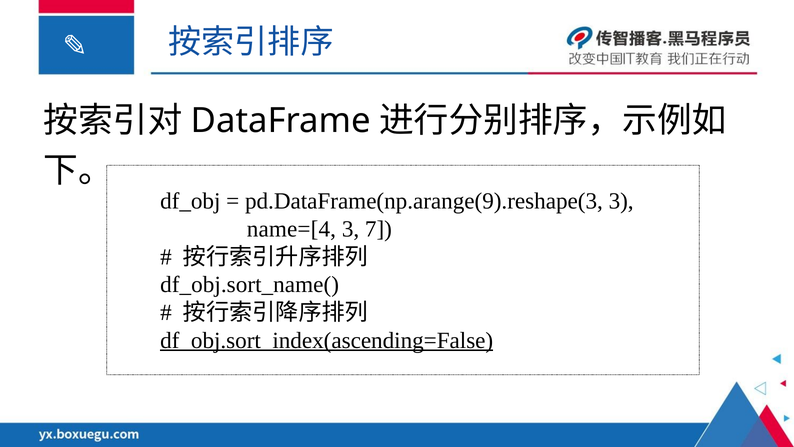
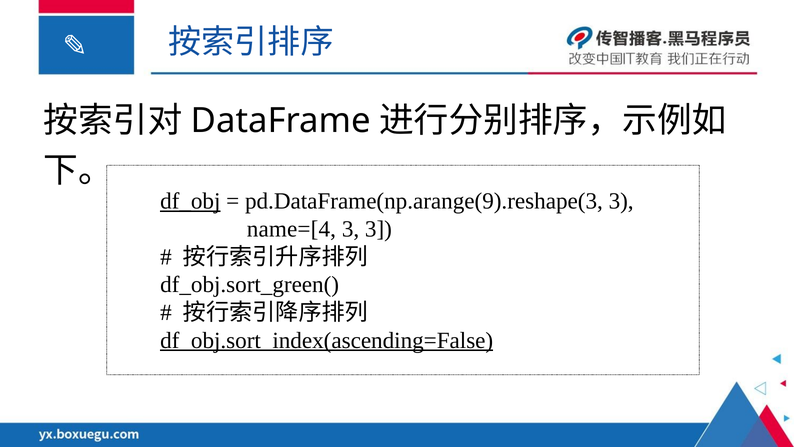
df_obj underline: none -> present
3 7: 7 -> 3
df_obj.sort_name(: df_obj.sort_name( -> df_obj.sort_green(
